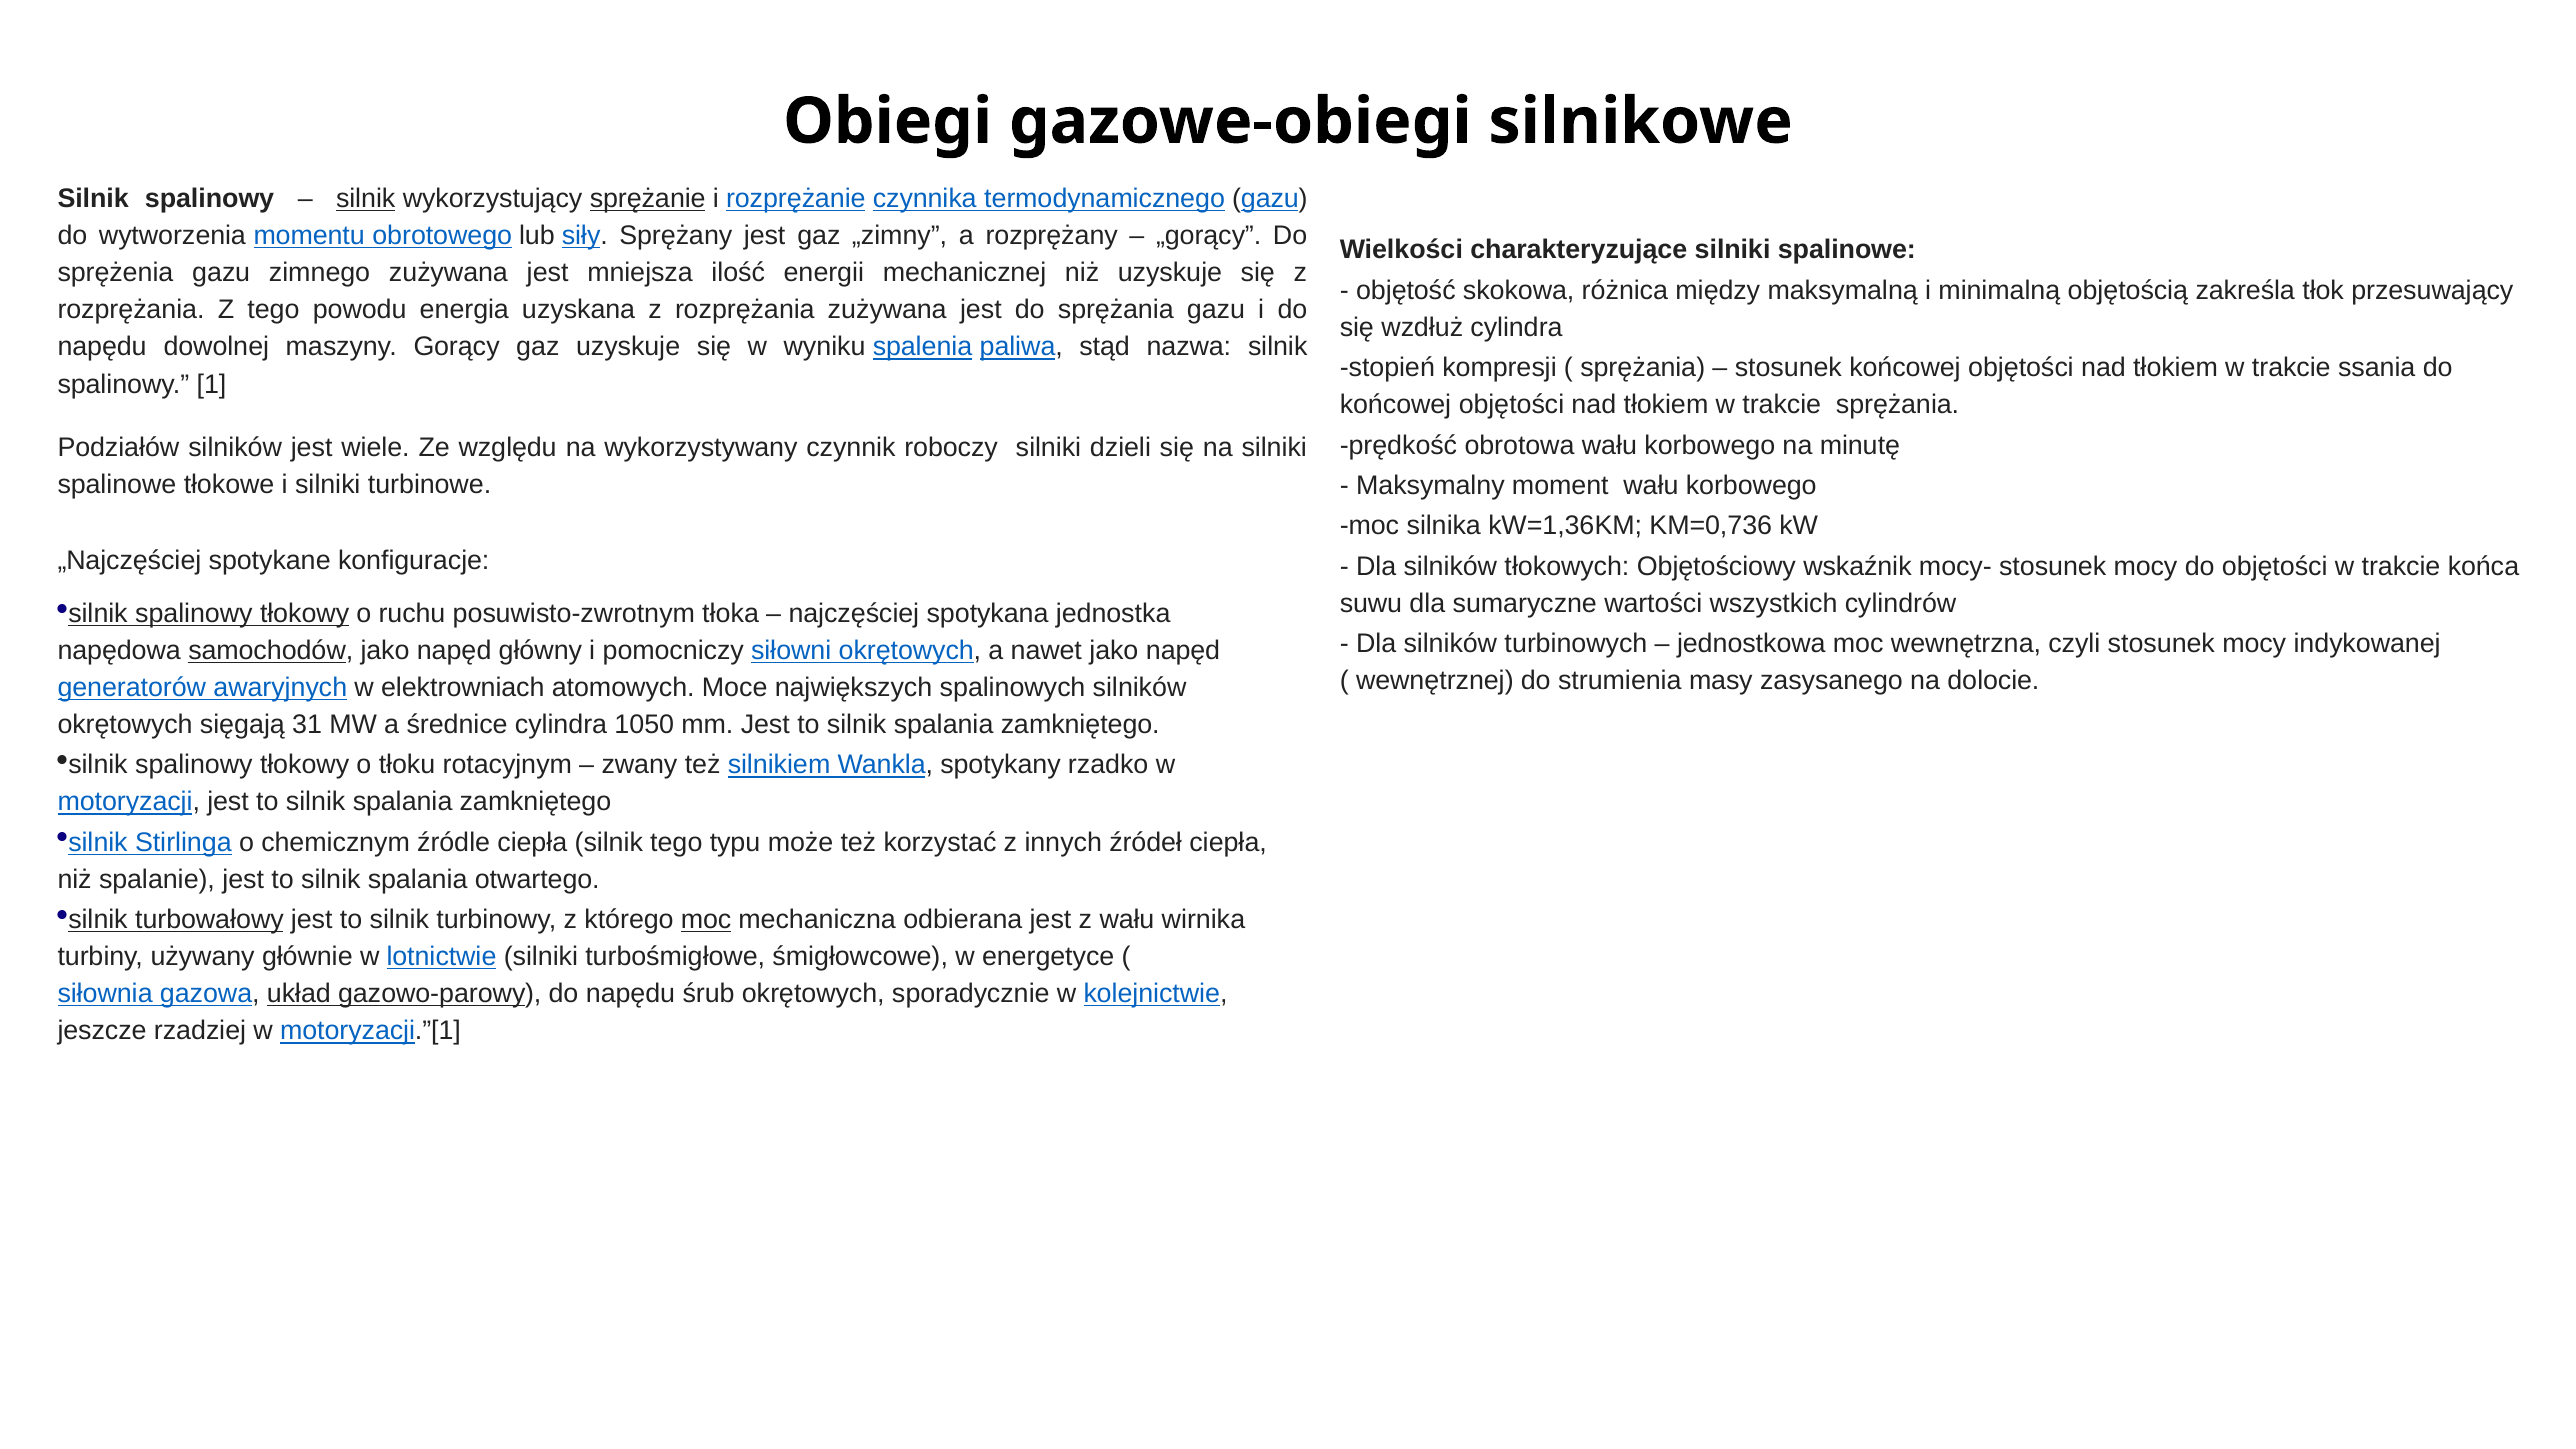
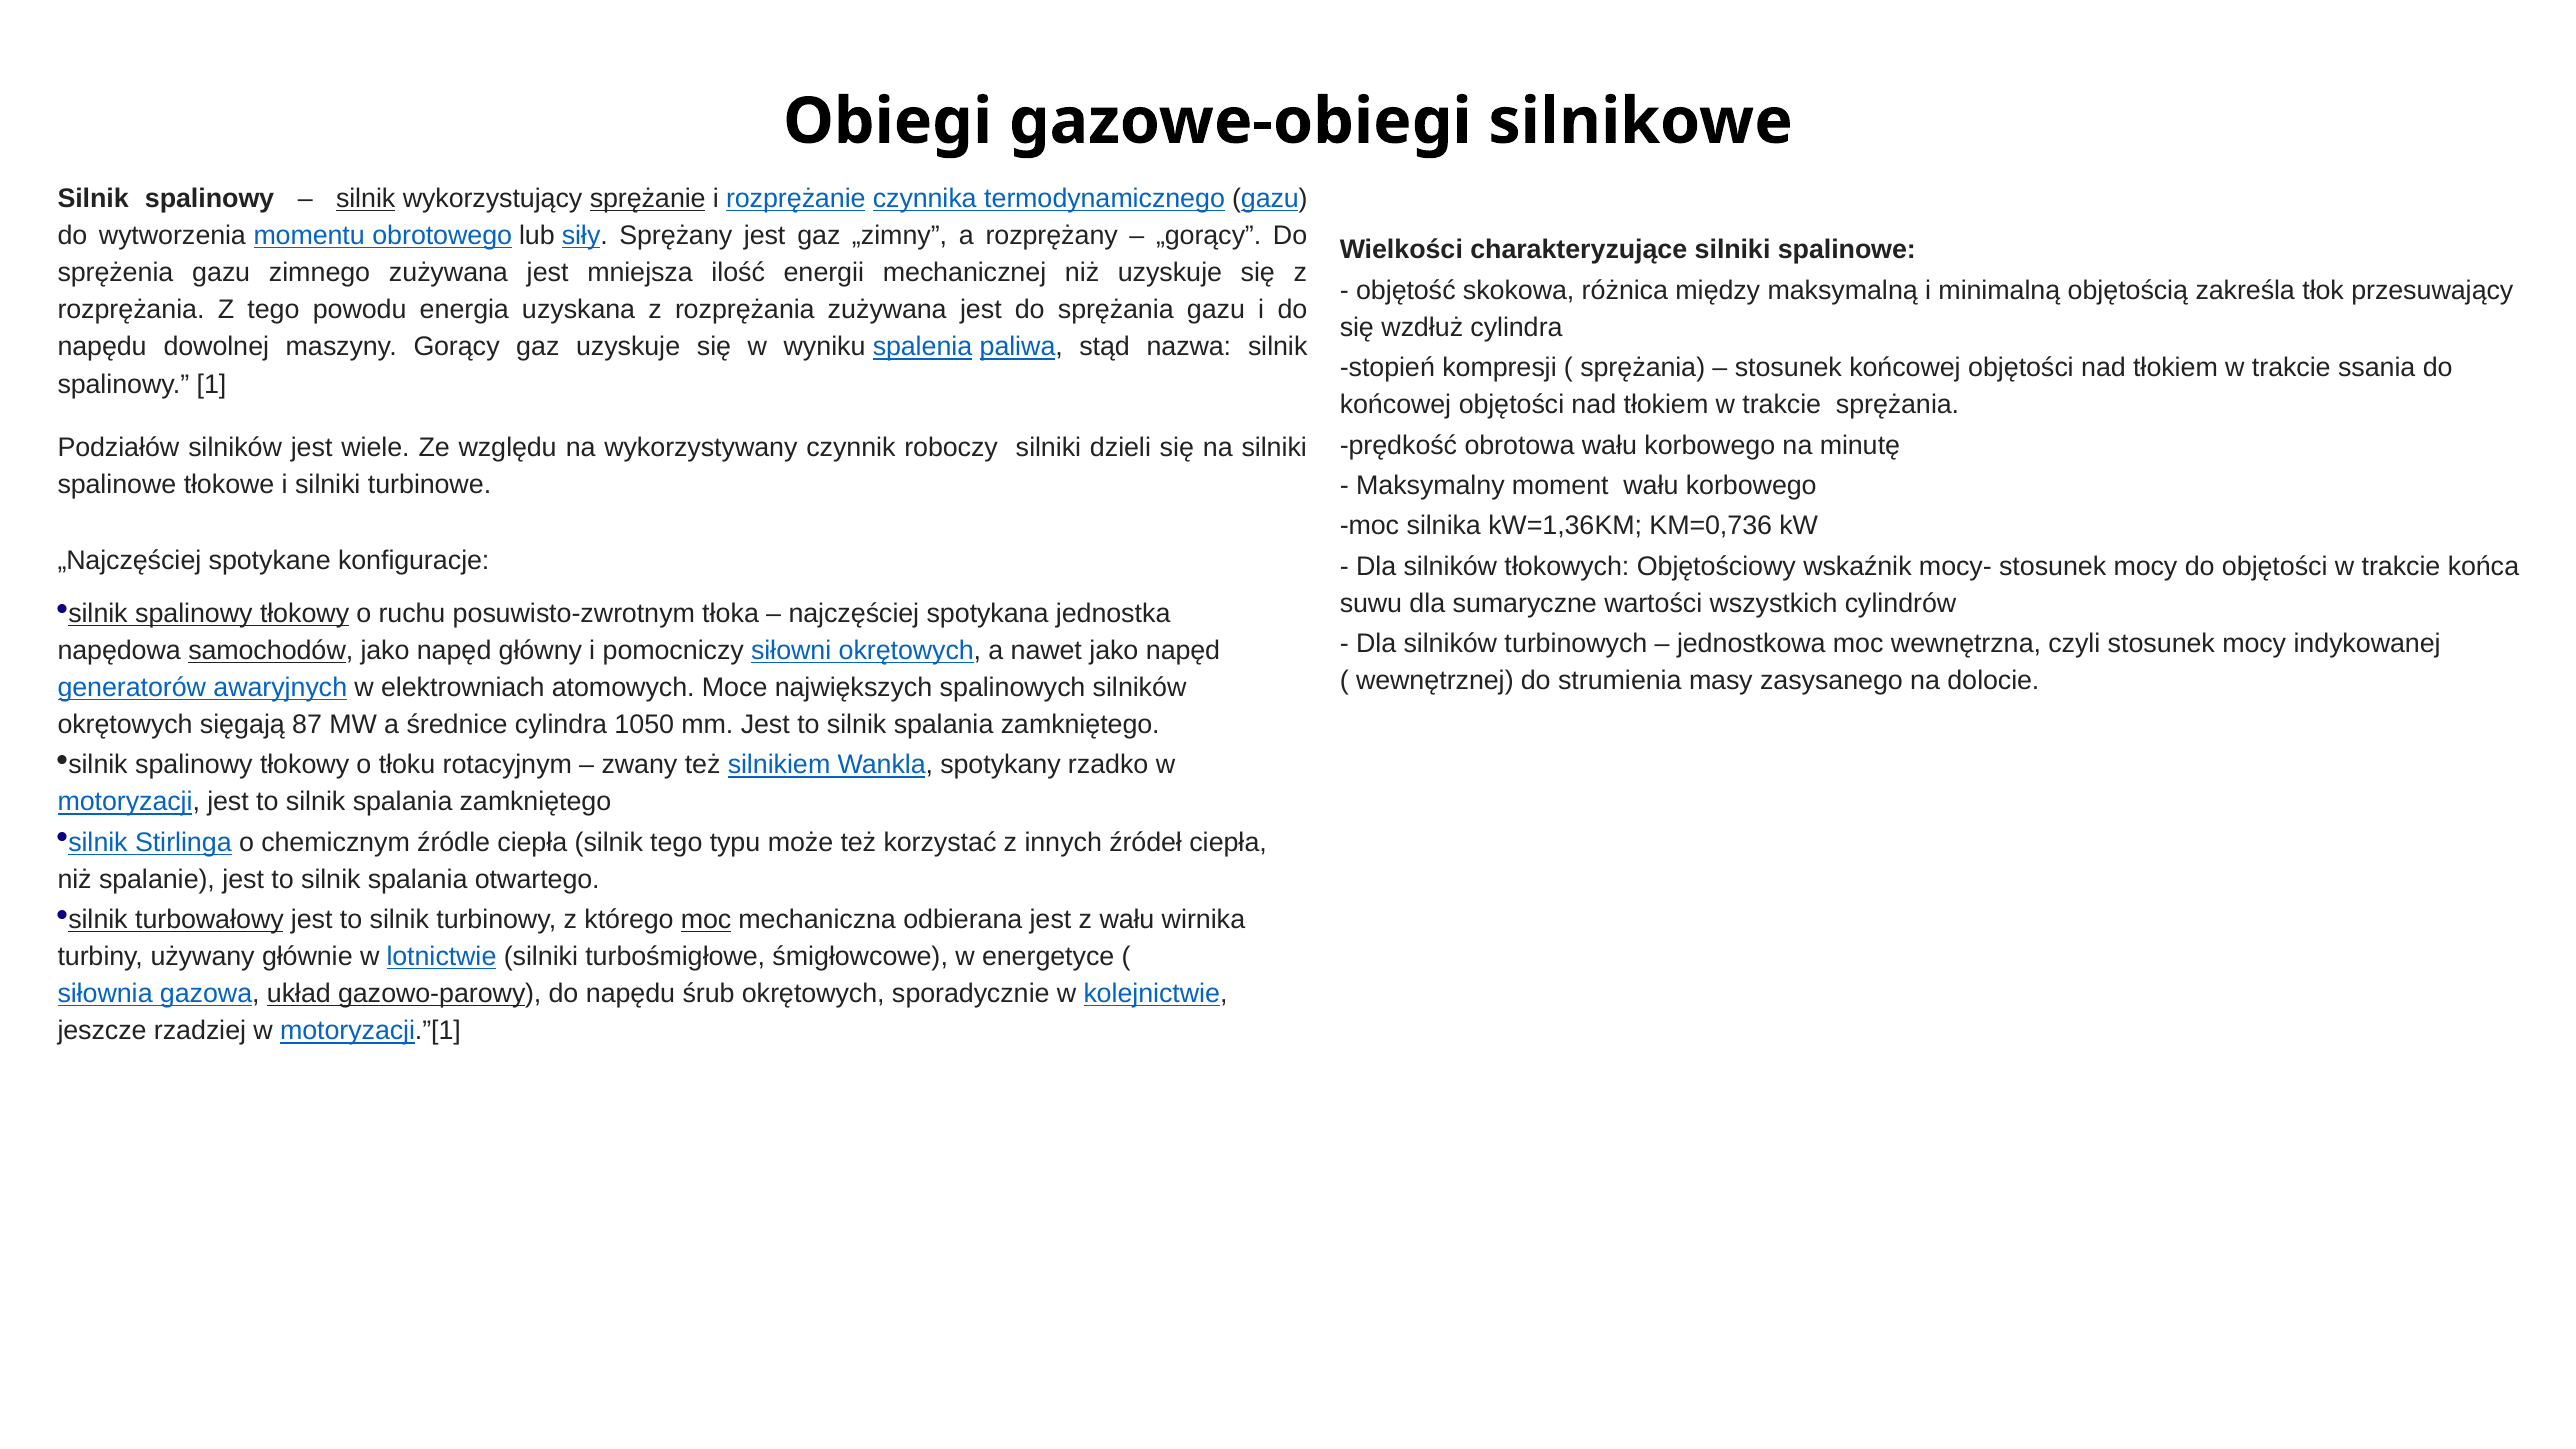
31: 31 -> 87
